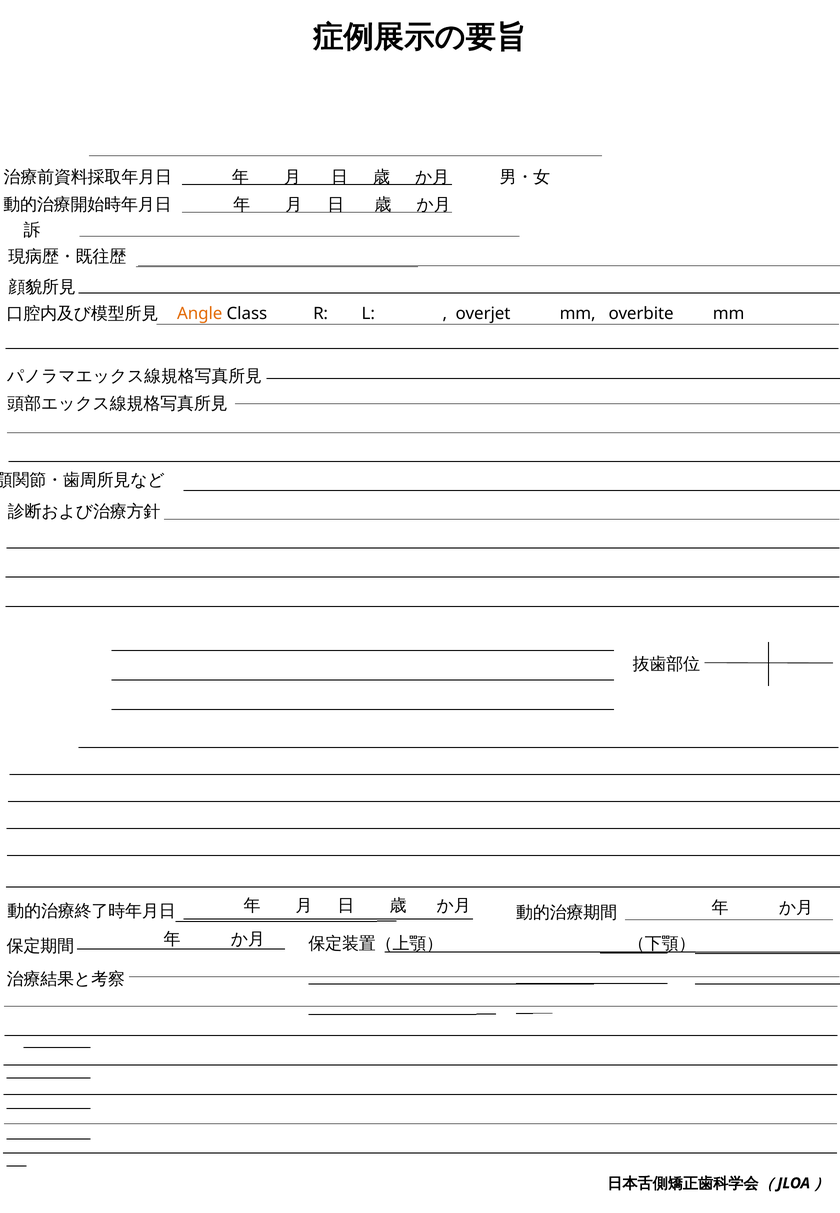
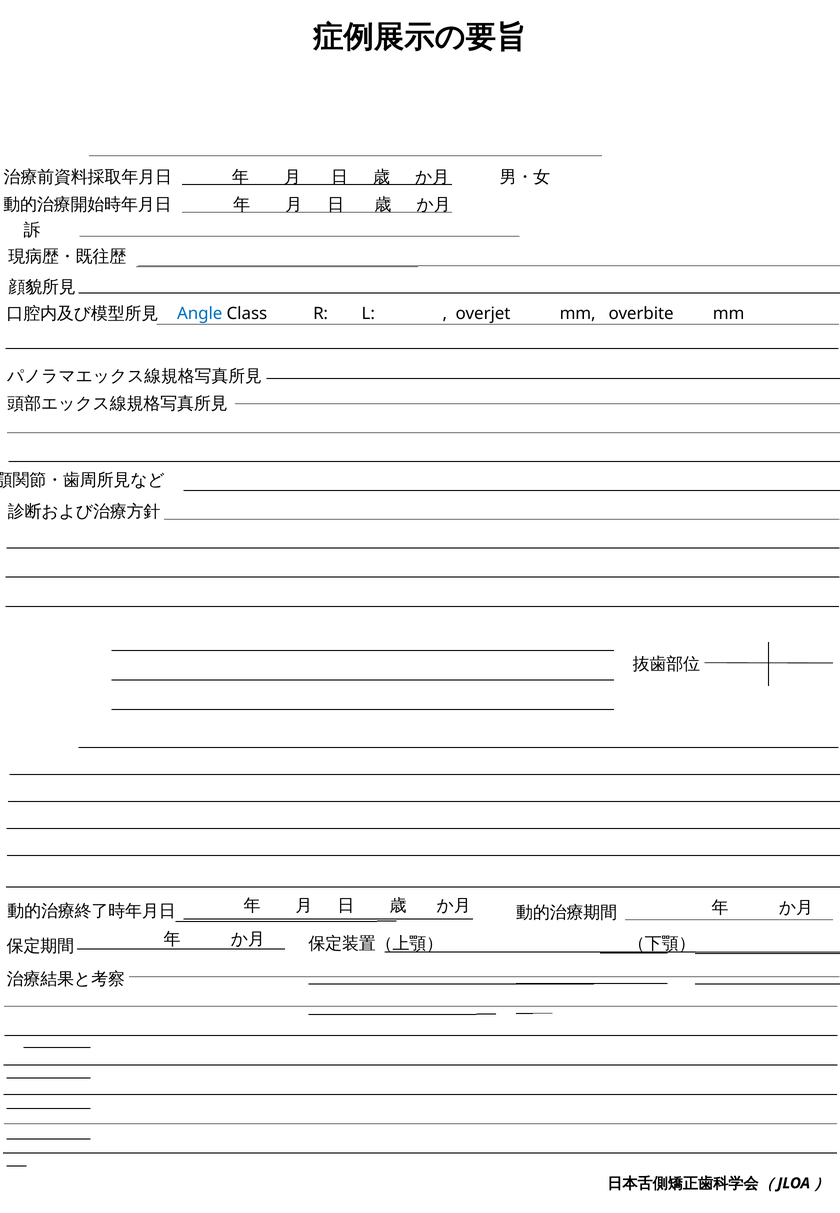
Angle colour: orange -> blue
